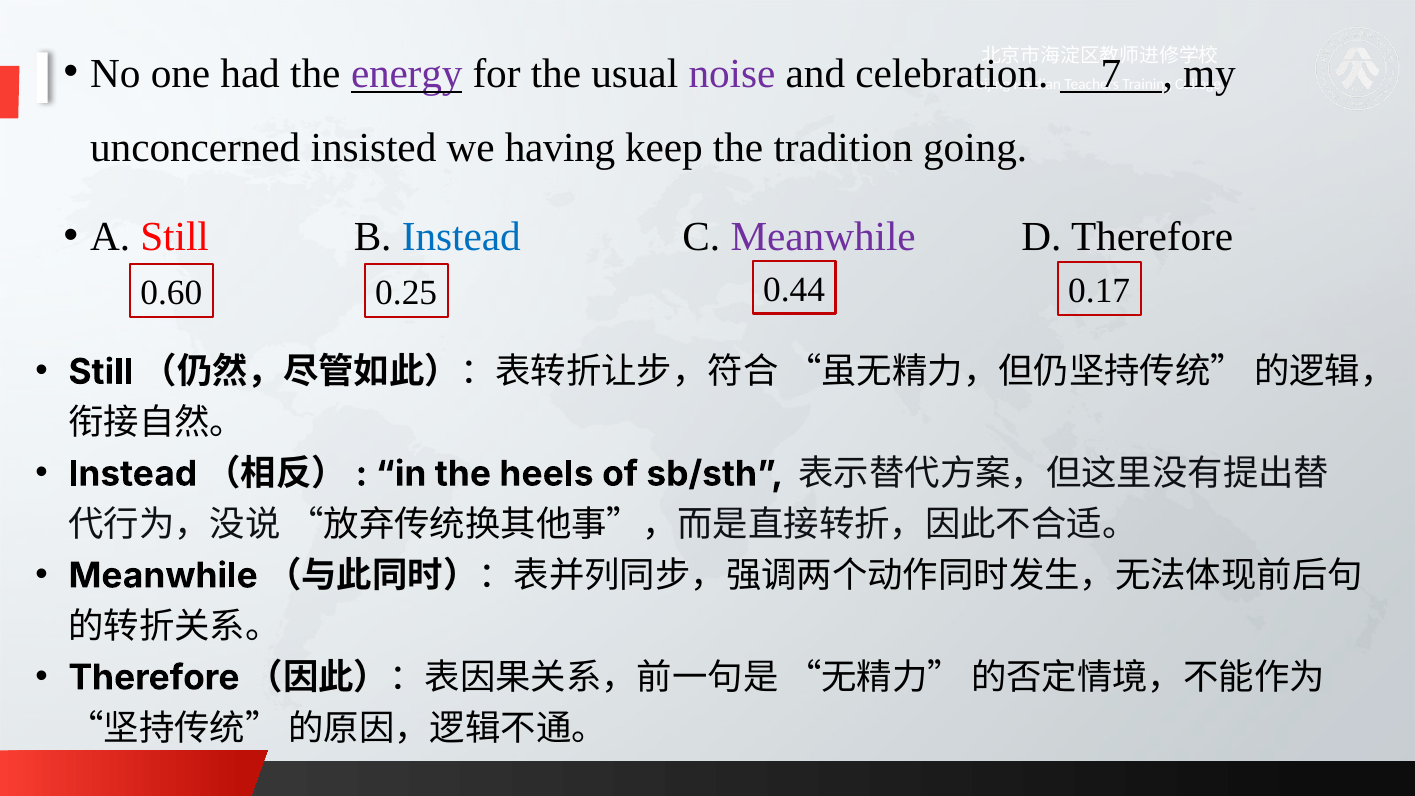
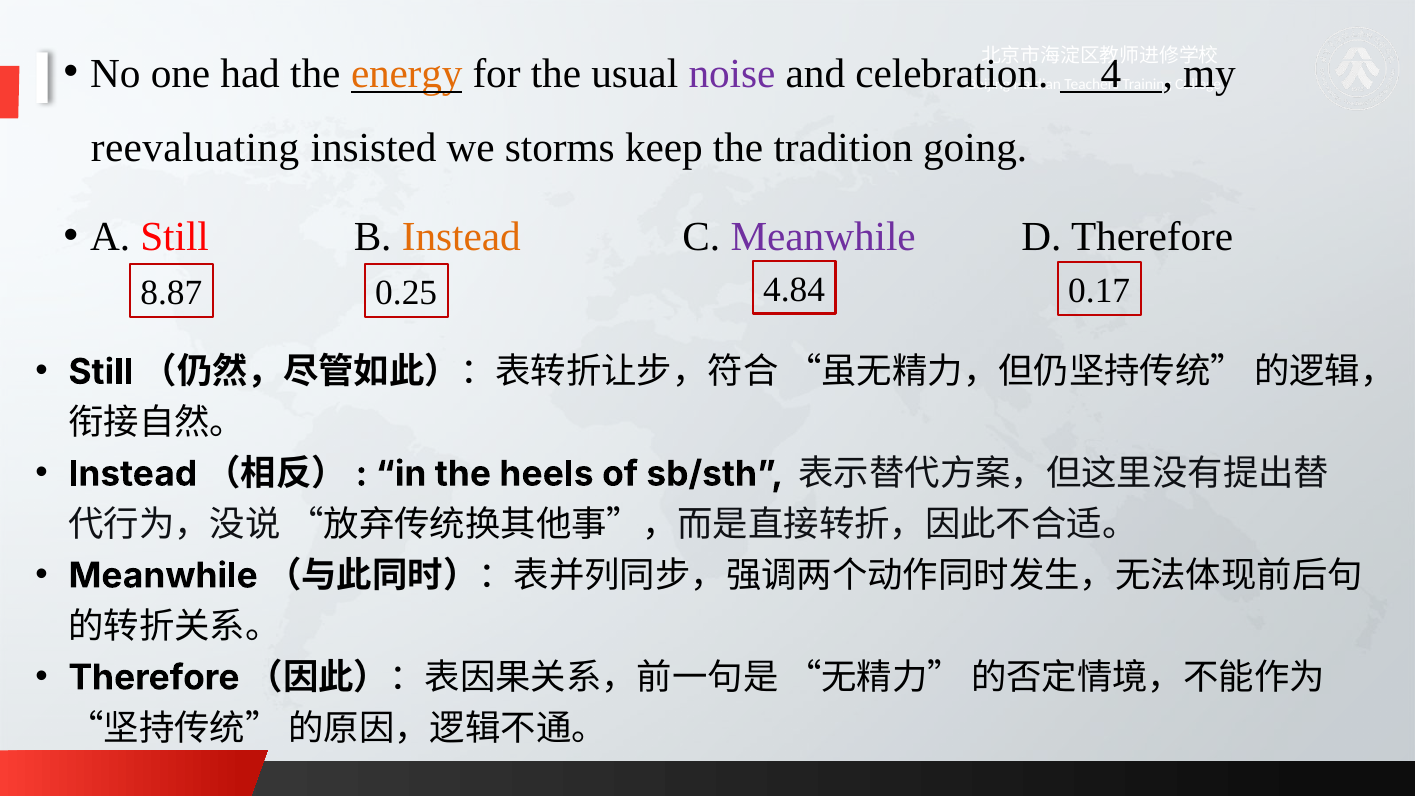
energy colour: purple -> orange
7: 7 -> 4
unconcerned: unconcerned -> reevaluating
having: having -> storms
Instead colour: blue -> orange
0.60: 0.60 -> 8.87
0.44: 0.44 -> 4.84
